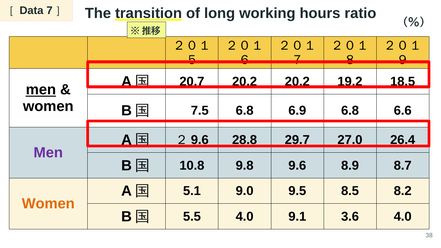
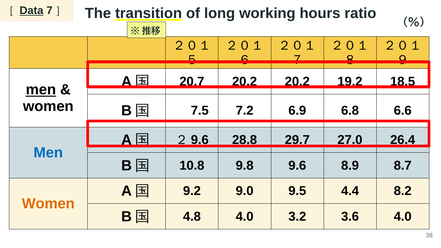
Data underline: none -> present
7.5 6.8: 6.8 -> 7.2
Men at (48, 153) colour: purple -> blue
5.1: 5.1 -> 9.2
8.5: 8.5 -> 4.4
5.5: 5.5 -> 4.8
9.1: 9.1 -> 3.2
